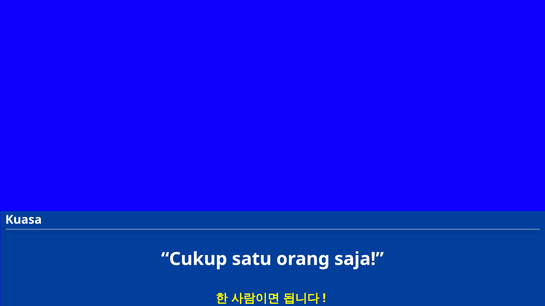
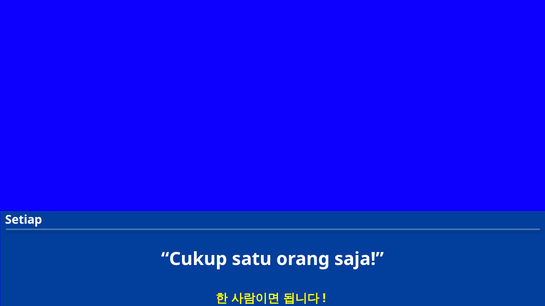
Kuasa: Kuasa -> Setiap
